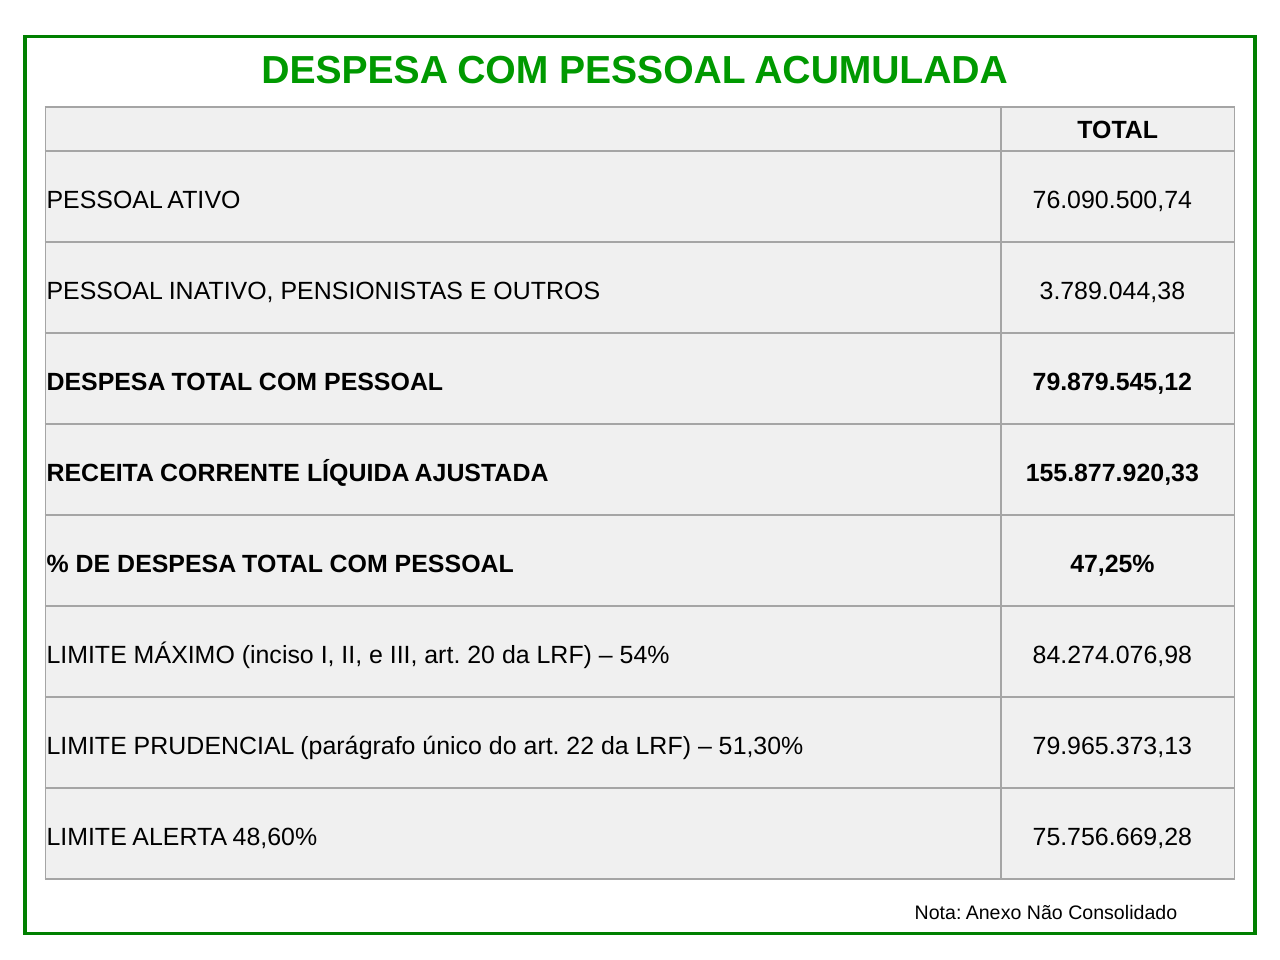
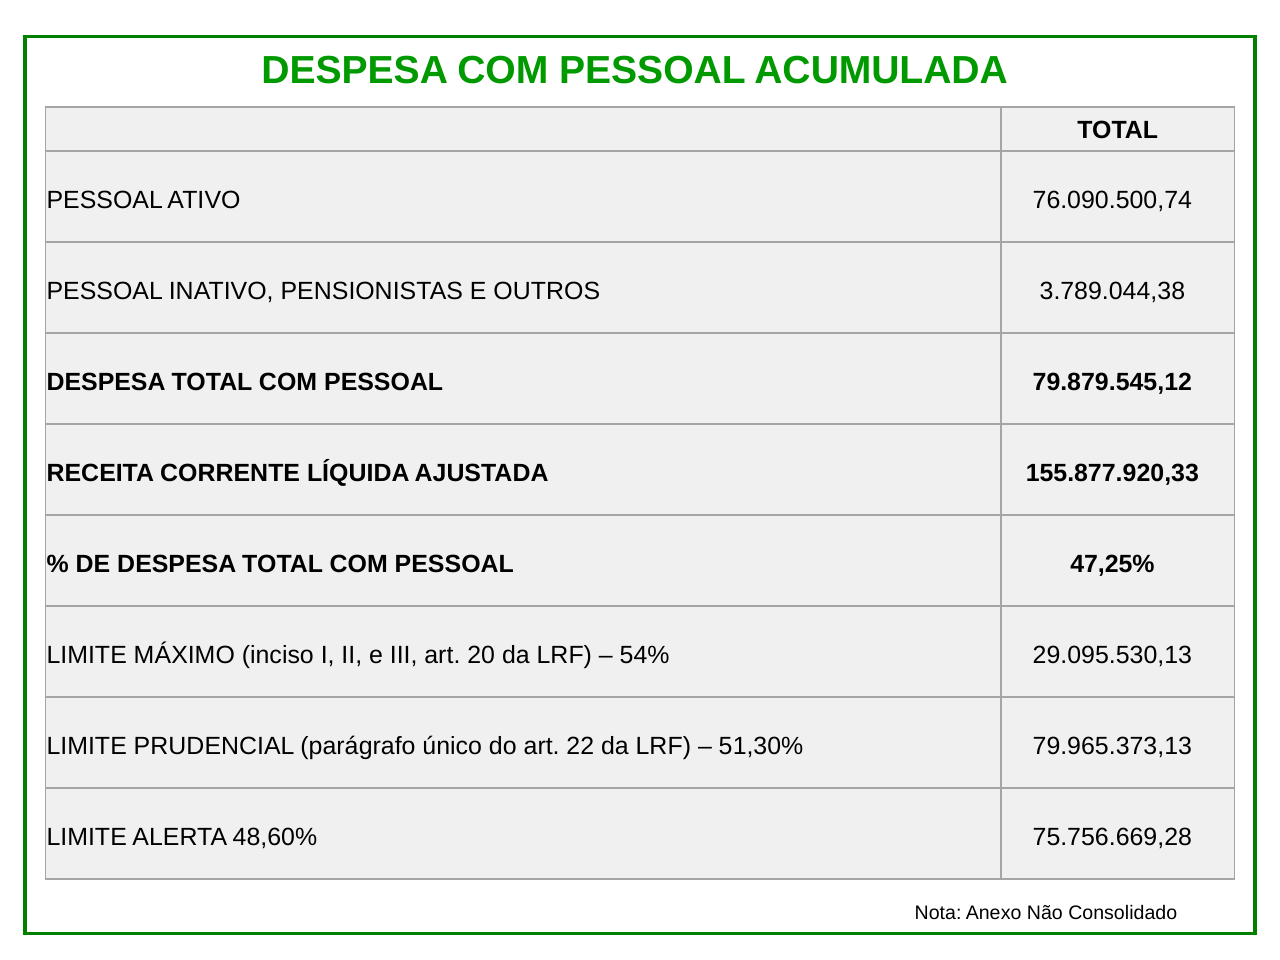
84.274.076,98: 84.274.076,98 -> 29.095.530,13
